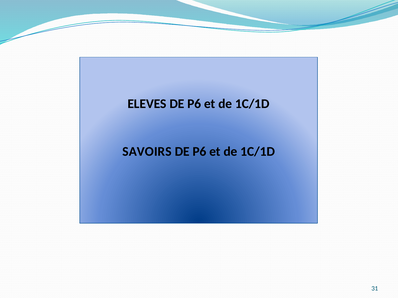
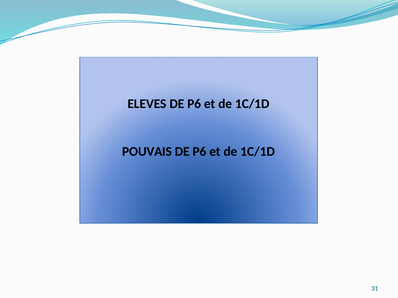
SAVOIRS: SAVOIRS -> POUVAIS
